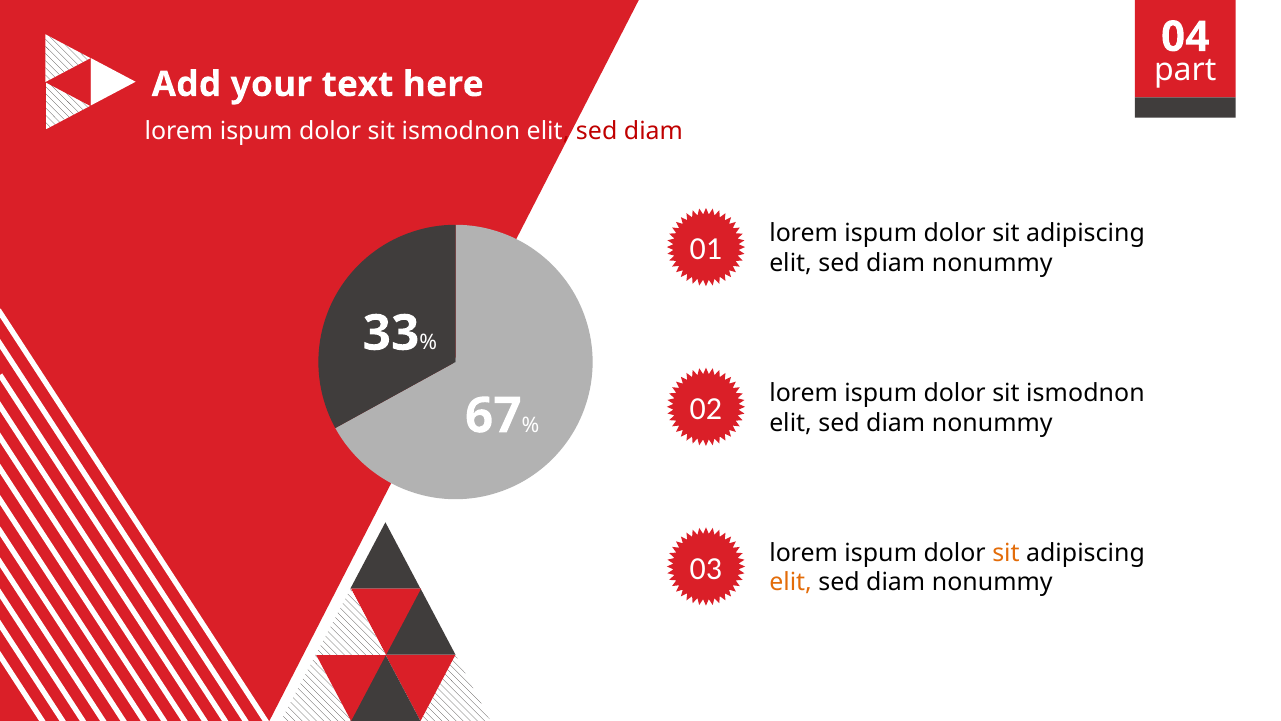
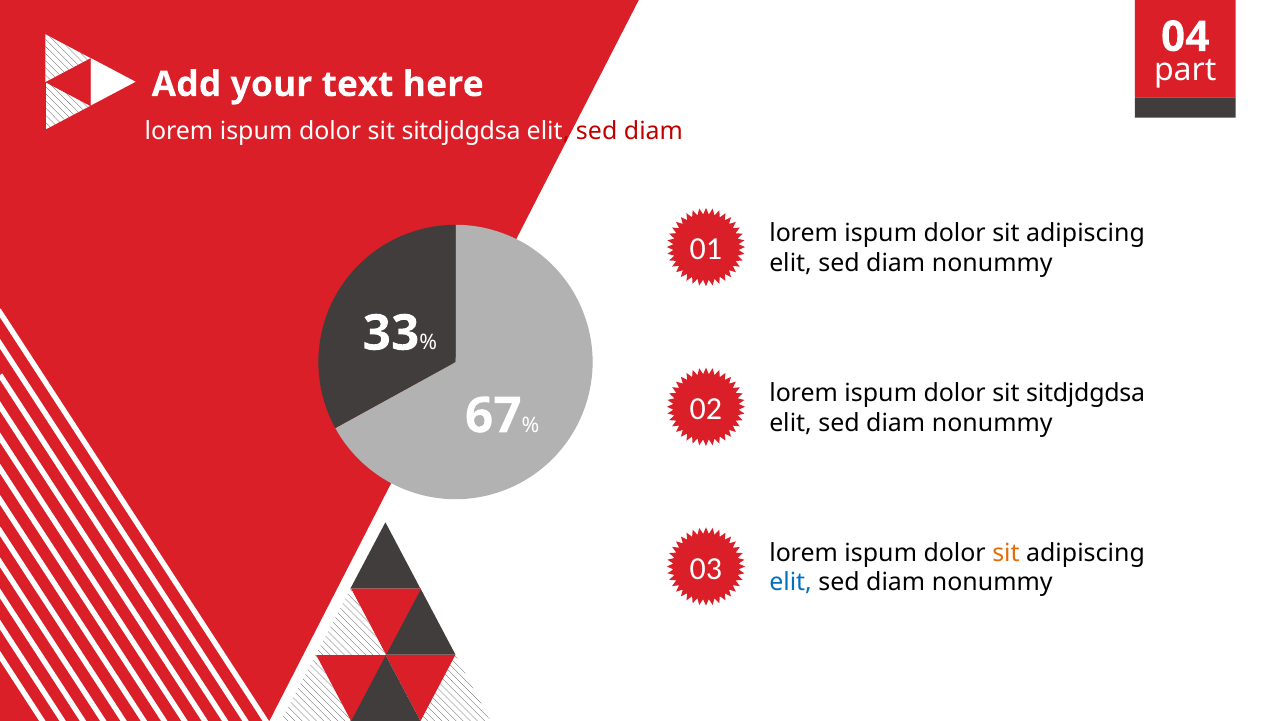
ismodnon at (461, 131): ismodnon -> sitdjdgdsa
ismodnon at (1085, 393): ismodnon -> sitdjdgdsa
elit at (791, 582) colour: orange -> blue
